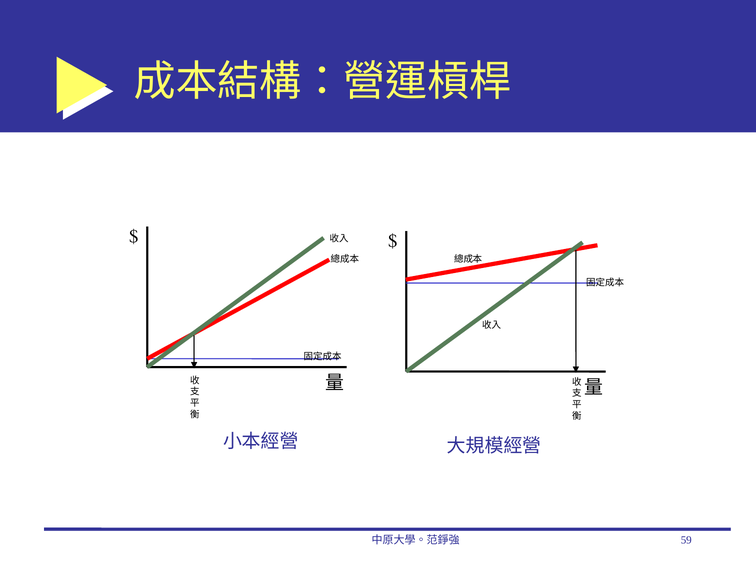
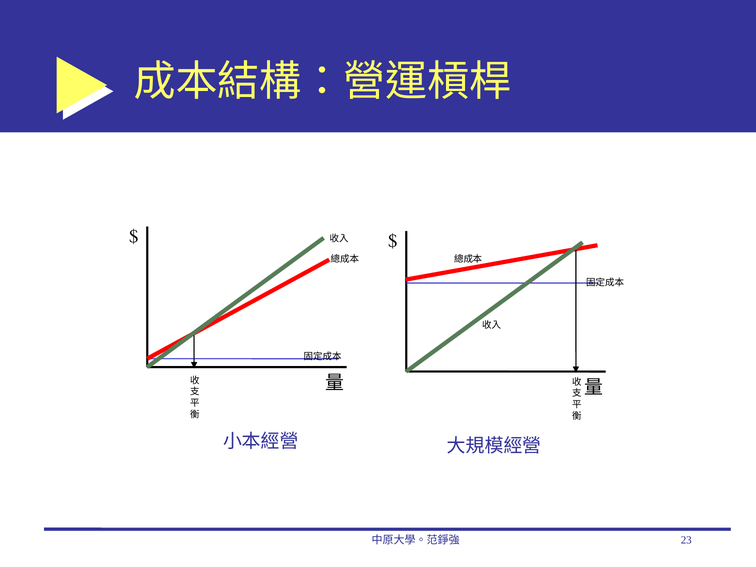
59: 59 -> 23
